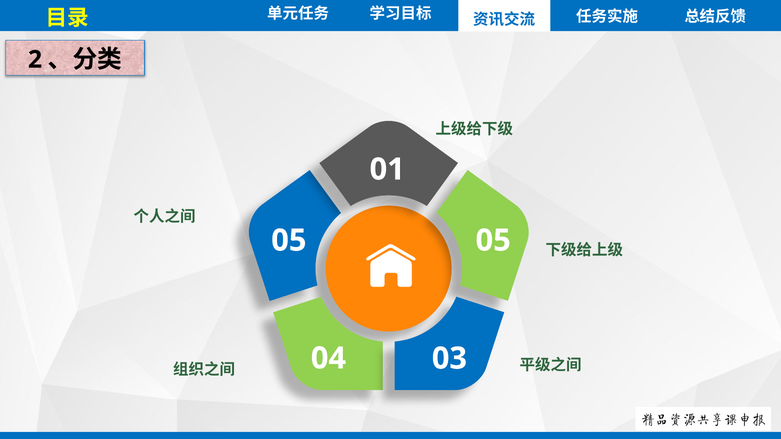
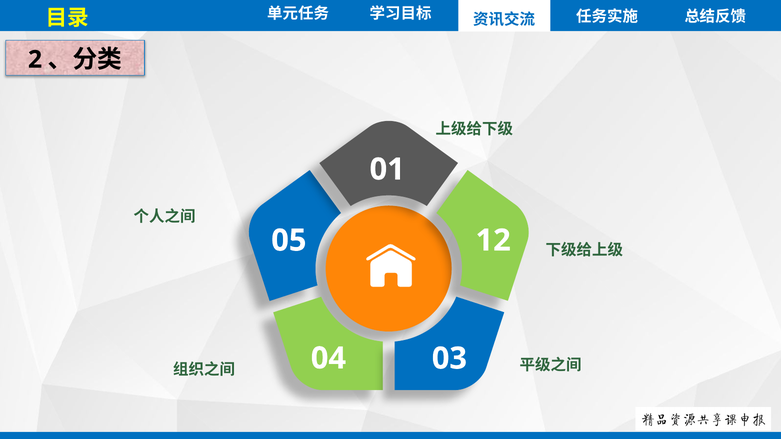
05 05: 05 -> 12
